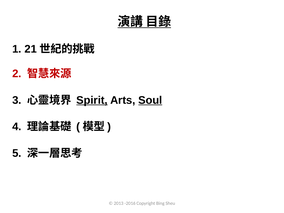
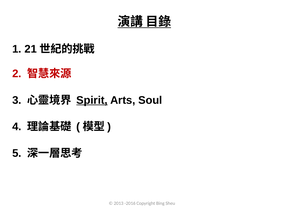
Soul underline: present -> none
